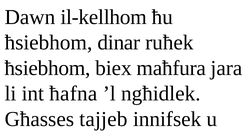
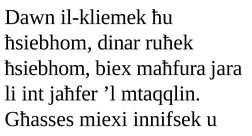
il-kellhom: il-kellhom -> il-kliemek
ħafna: ħafna -> jaħfer
ngħidlek: ngħidlek -> mtaqqlin
tajjeb: tajjeb -> miexi
